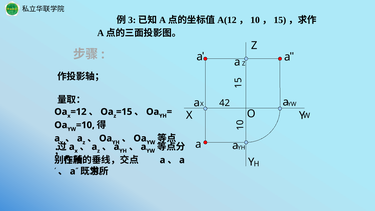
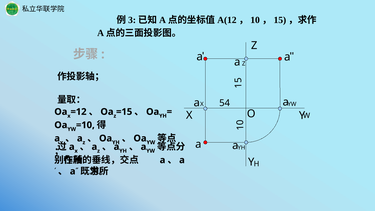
42: 42 -> 54
